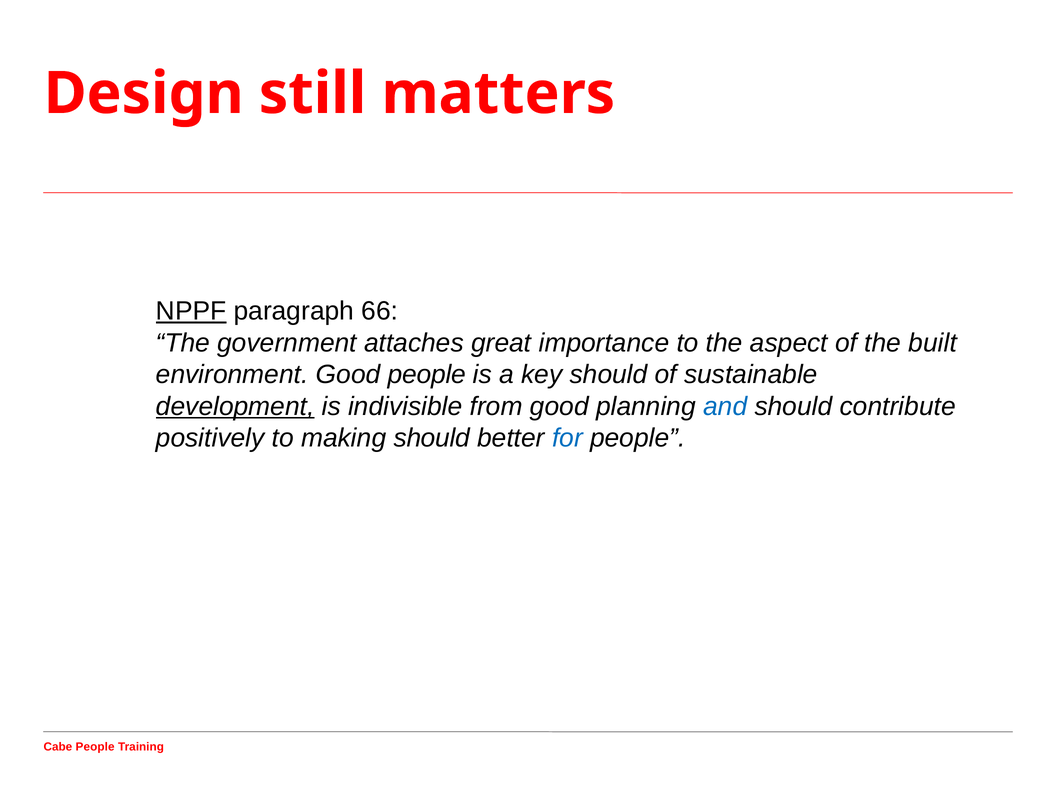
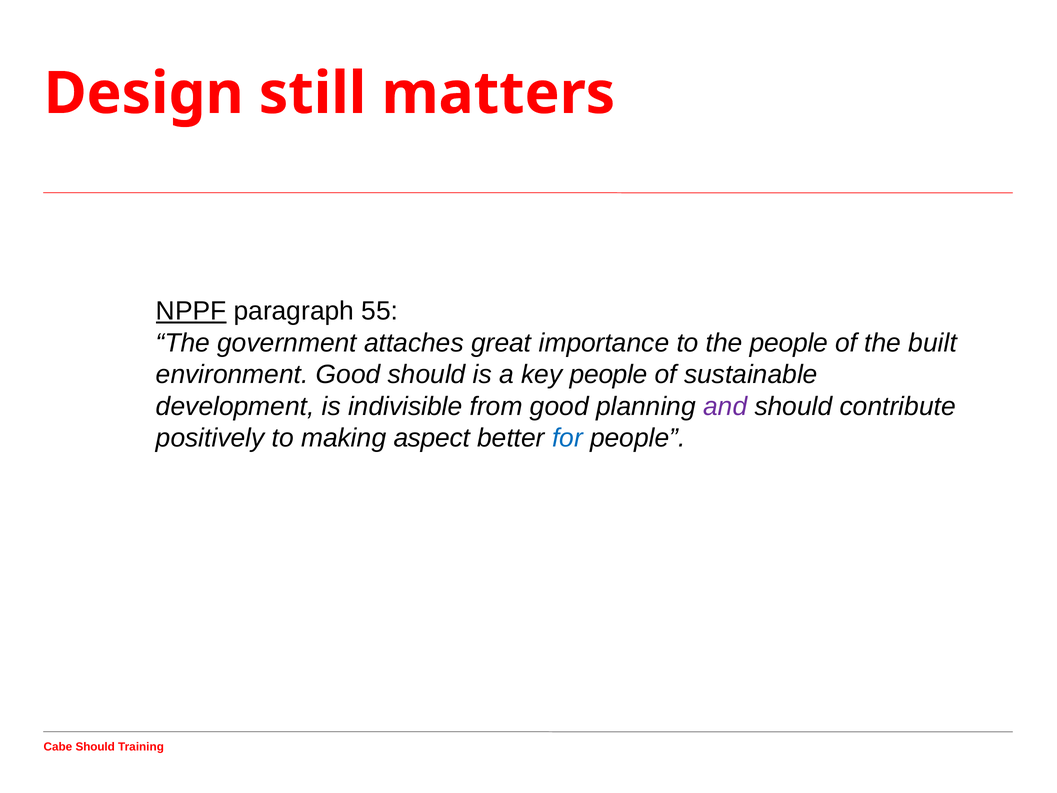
66: 66 -> 55
the aspect: aspect -> people
Good people: people -> should
key should: should -> people
development underline: present -> none
and colour: blue -> purple
making should: should -> aspect
People at (95, 747): People -> Should
